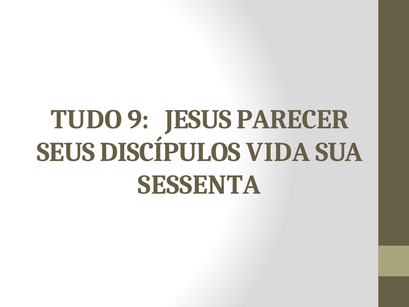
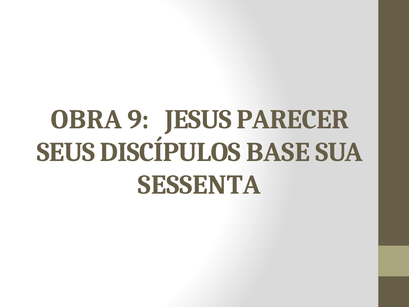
TUDO: TUDO -> OBRA
VIDA: VIDA -> BASE
